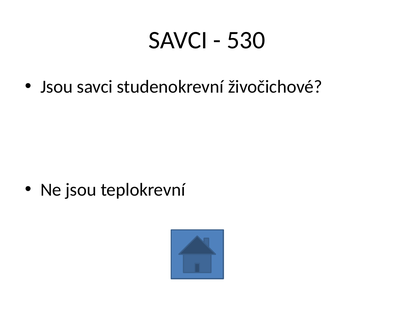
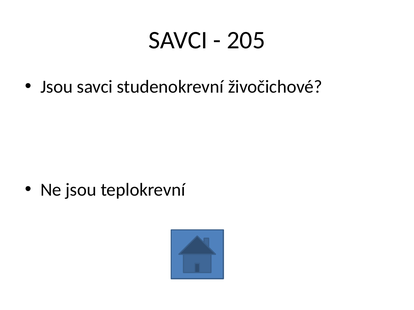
530: 530 -> 205
